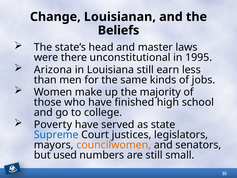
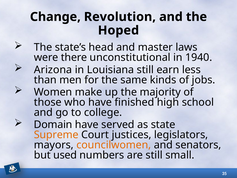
Louisianan: Louisianan -> Revolution
Beliefs: Beliefs -> Hoped
1995: 1995 -> 1940
Poverty: Poverty -> Domain
Supreme colour: blue -> orange
